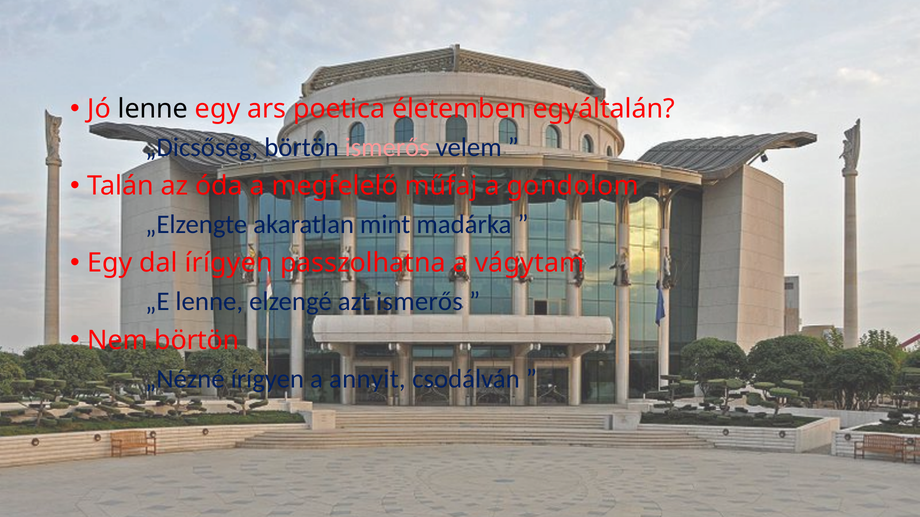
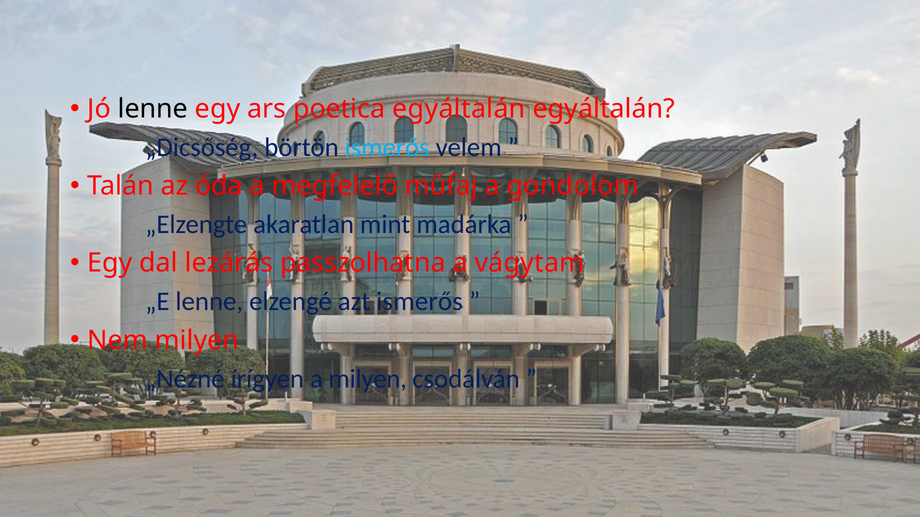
poetica életemben: életemben -> egyáltalán
ismerős at (387, 148) colour: pink -> light blue
dal írígyen: írígyen -> lezárás
Nem börtön: börtön -> milyen
a annyit: annyit -> milyen
